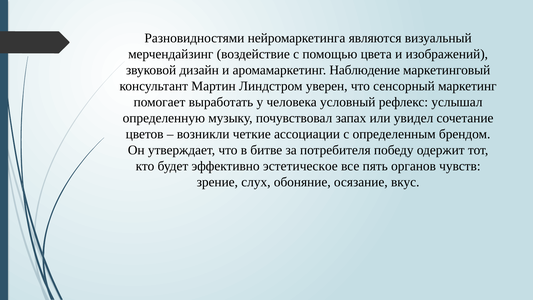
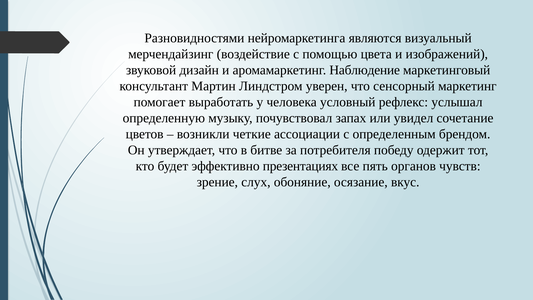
эстетическое: эстетическое -> презентациях
